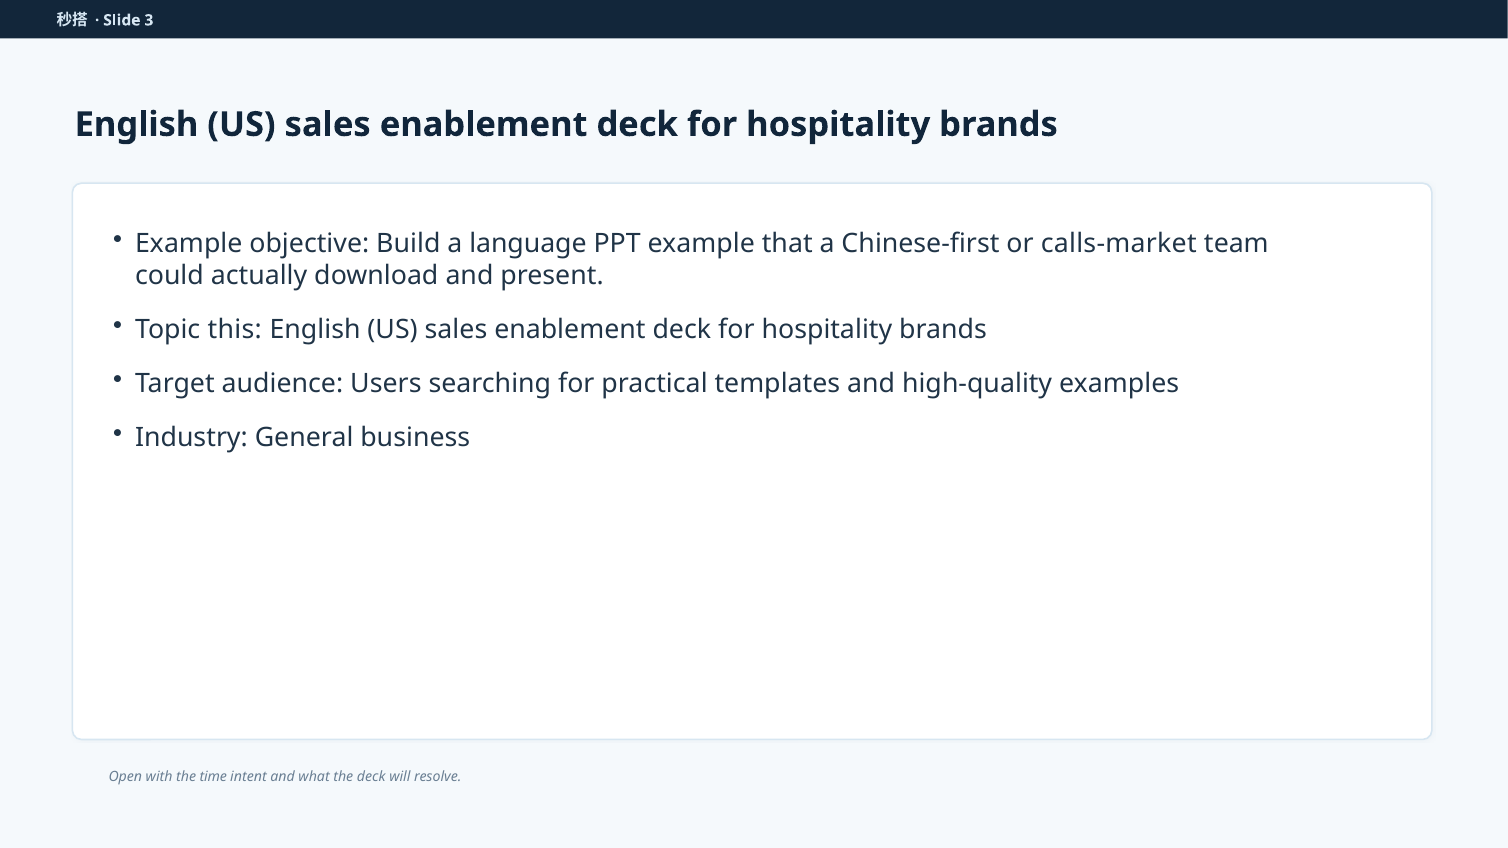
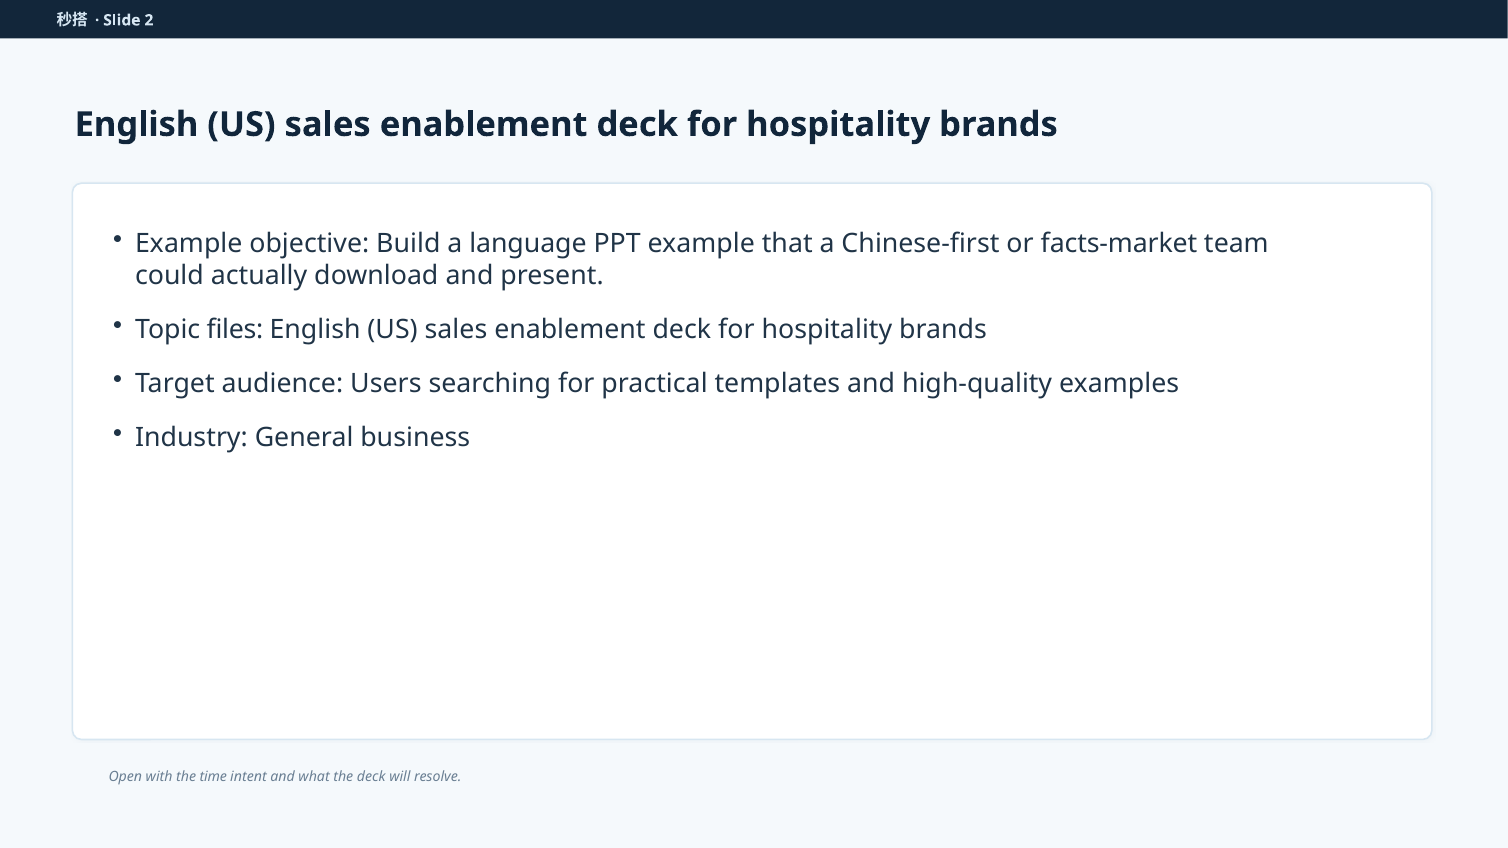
3: 3 -> 2
calls-market: calls-market -> facts-market
this: this -> files
